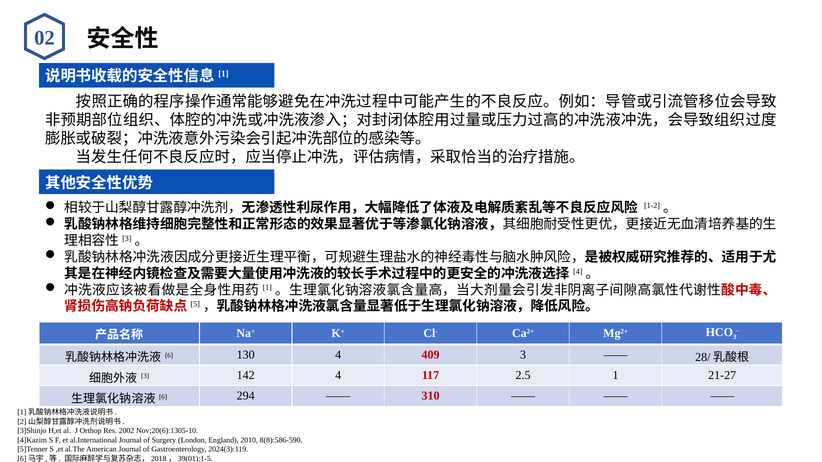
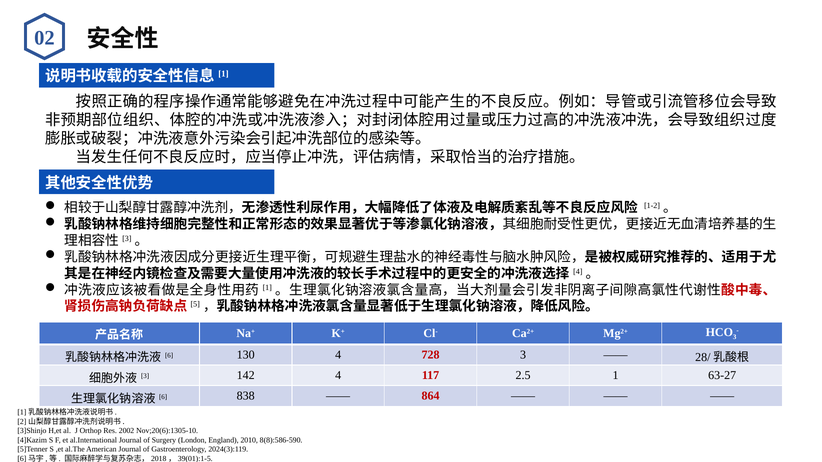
409: 409 -> 728
21-27: 21-27 -> 63-27
294: 294 -> 838
310: 310 -> 864
